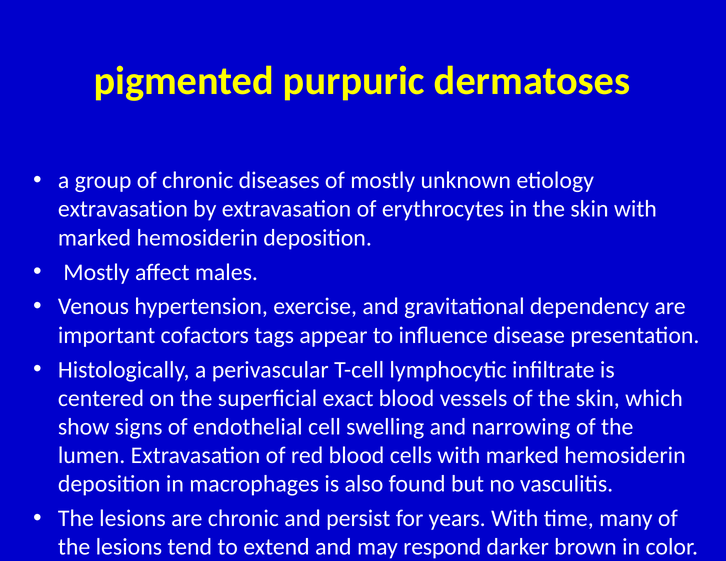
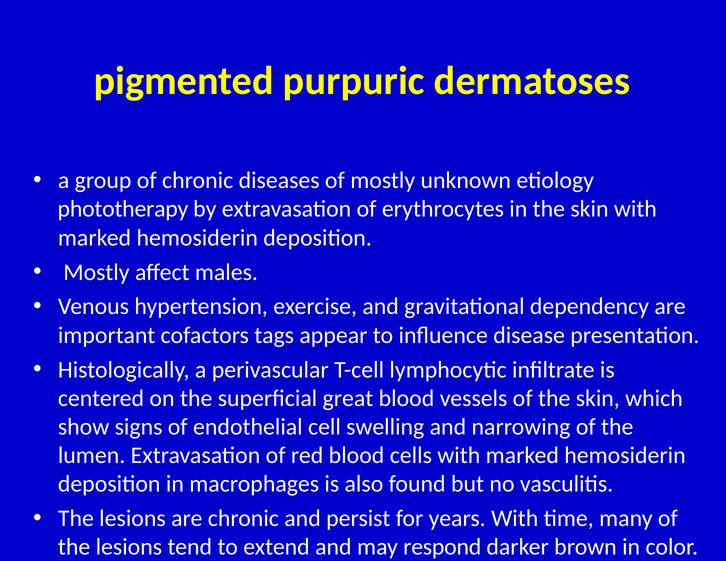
extravasation at (123, 209): extravasation -> phototherapy
exact: exact -> great
